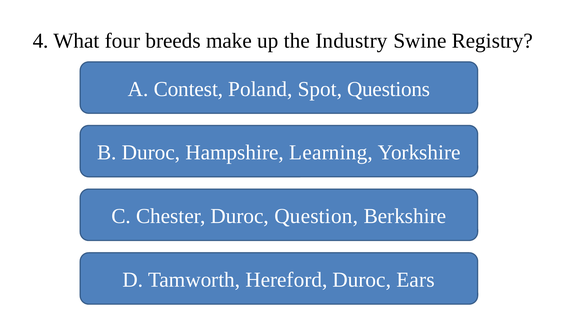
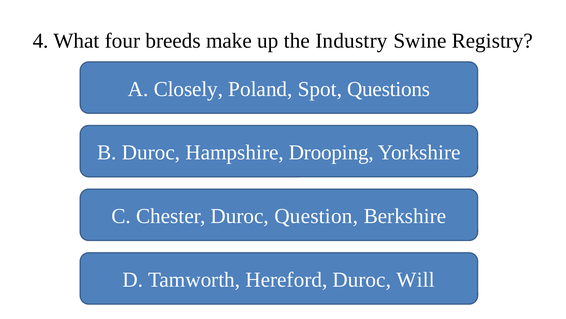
Contest: Contest -> Closely
Learning: Learning -> Drooping
Ears: Ears -> Will
